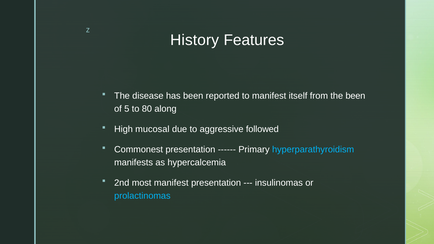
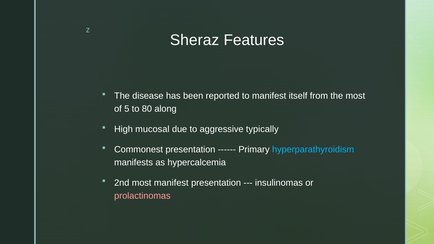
History: History -> Sheraz
the been: been -> most
followed: followed -> typically
prolactinomas colour: light blue -> pink
